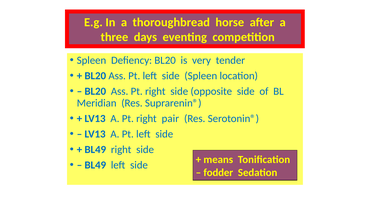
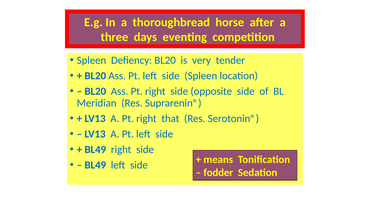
pair: pair -> that
